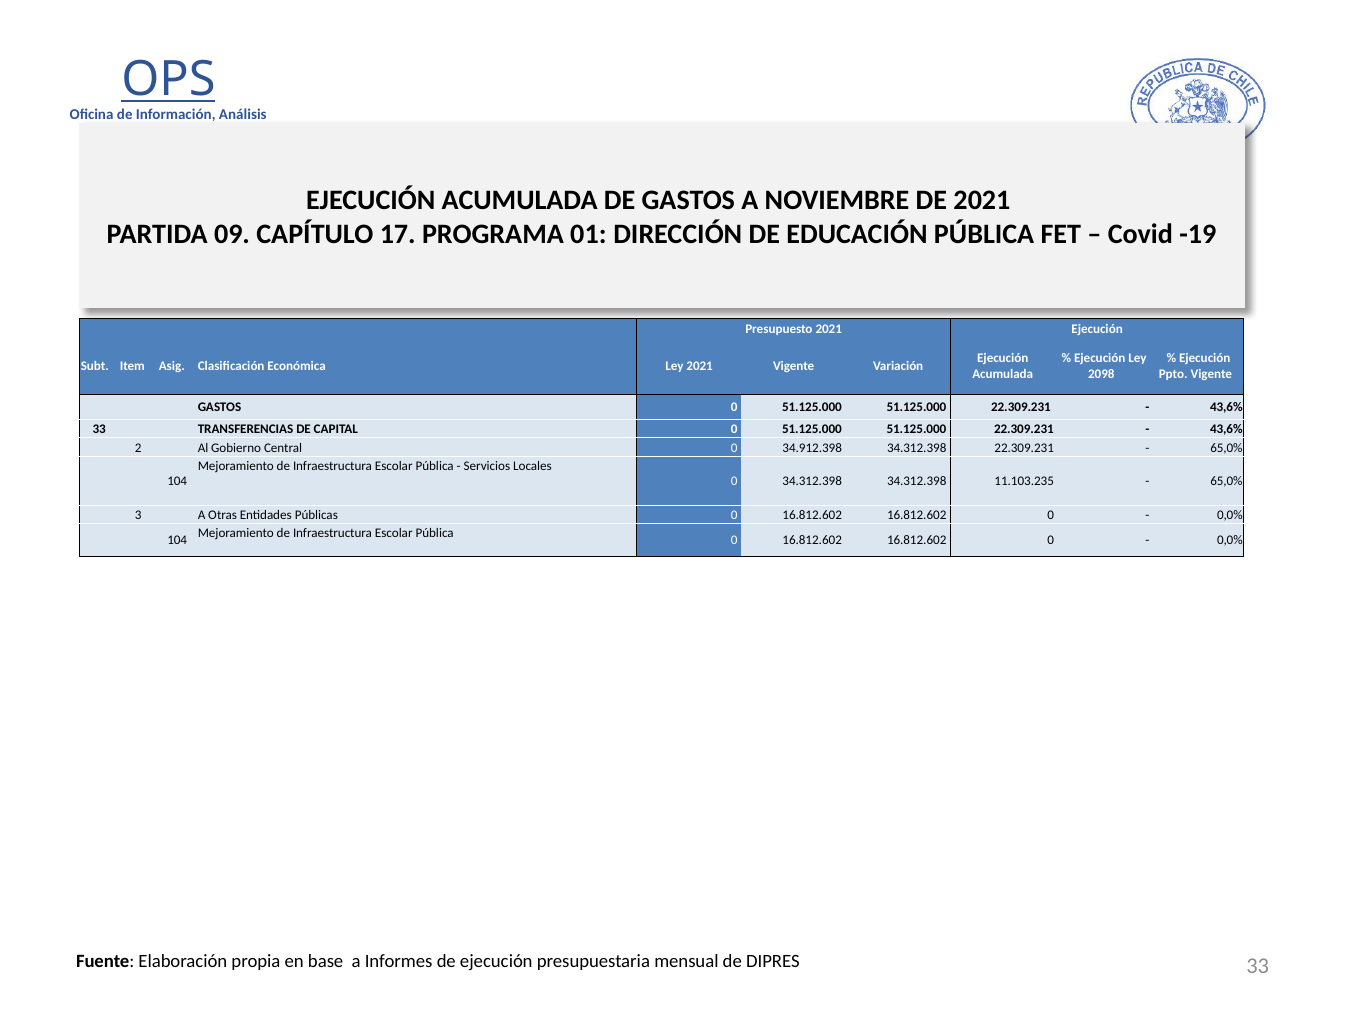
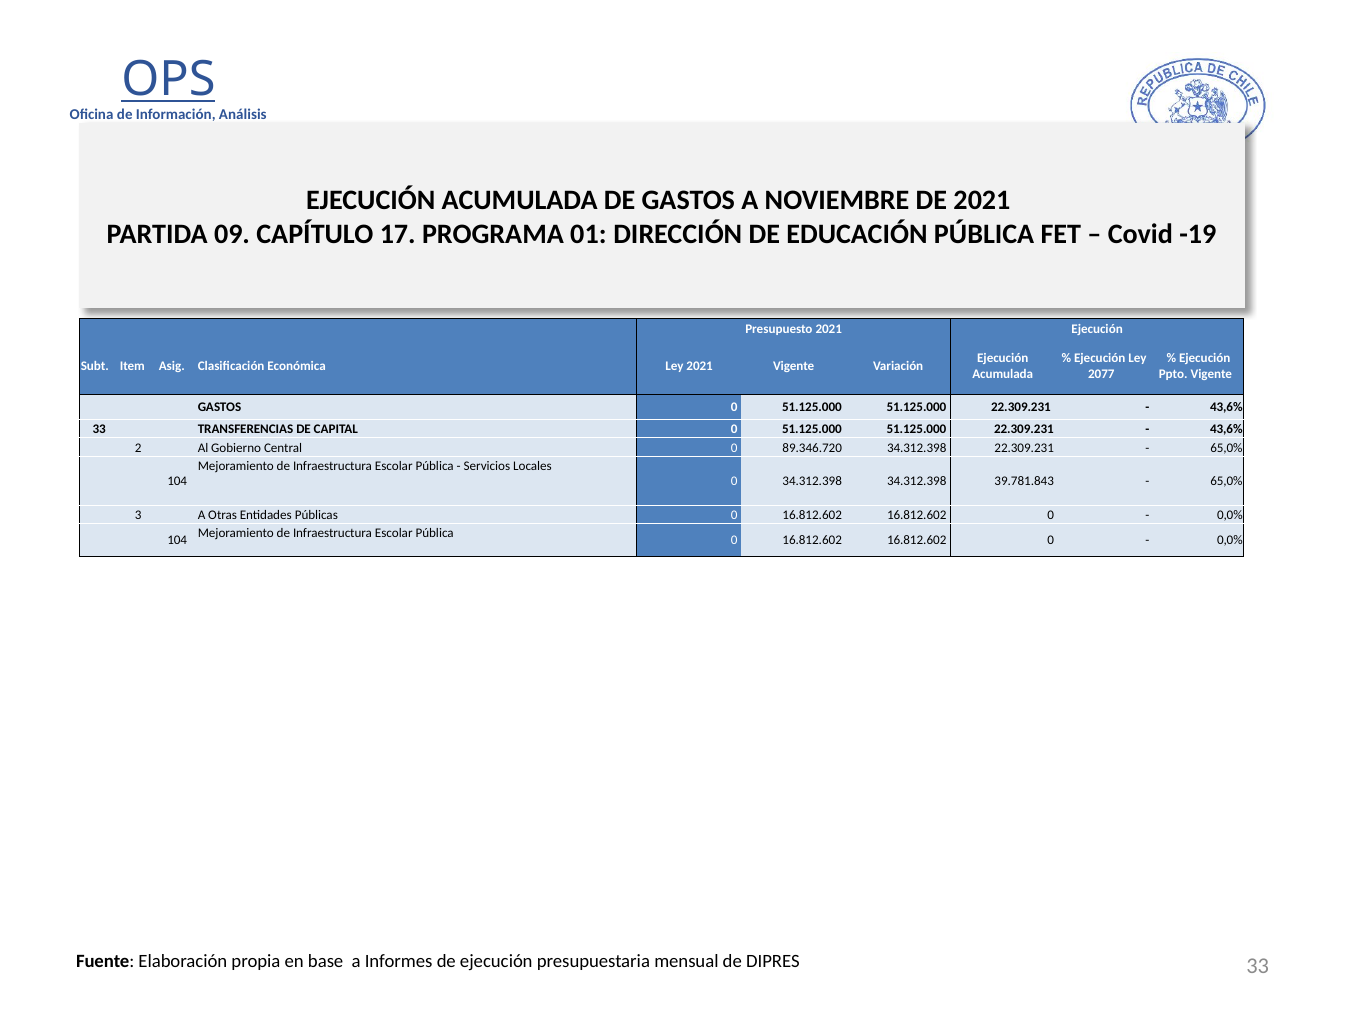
2098: 2098 -> 2077
34.912.398: 34.912.398 -> 89.346.720
11.103.235: 11.103.235 -> 39.781.843
